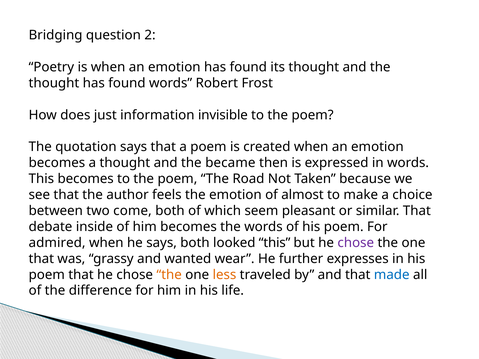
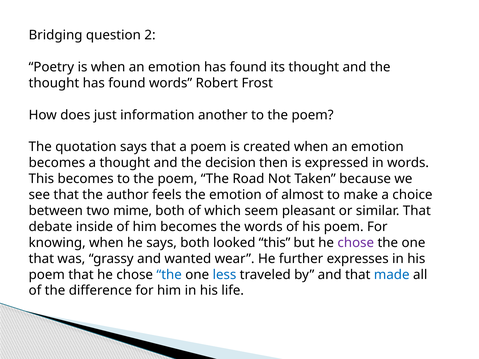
invisible: invisible -> another
became: became -> decision
come: come -> mime
admired: admired -> knowing
the at (169, 275) colour: orange -> blue
less colour: orange -> blue
